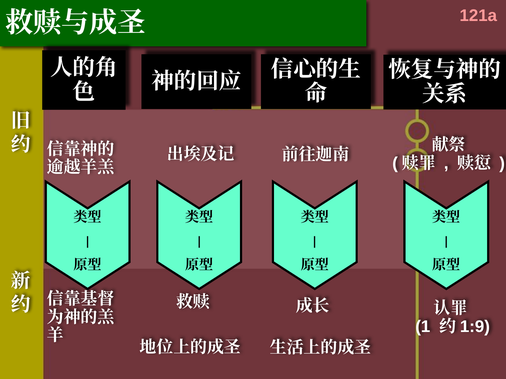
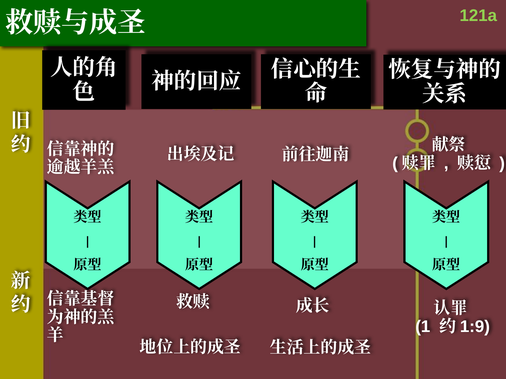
121a colour: pink -> light green
